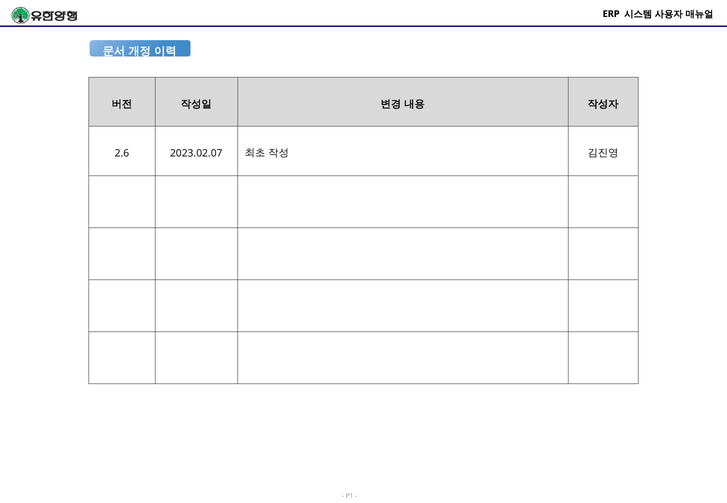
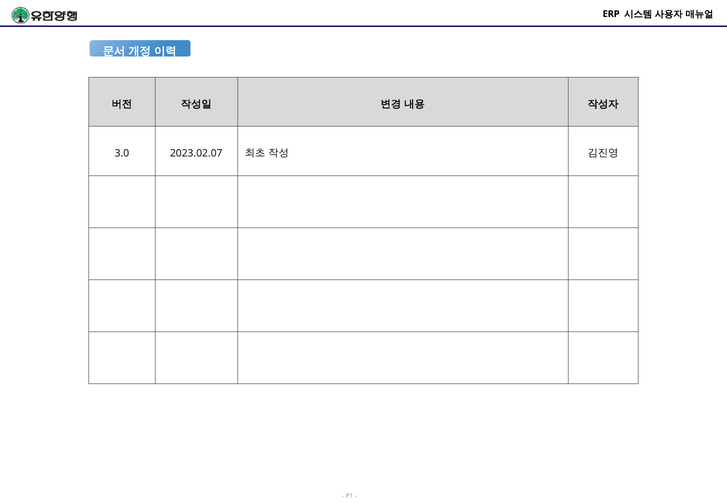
2.6: 2.6 -> 3.0
